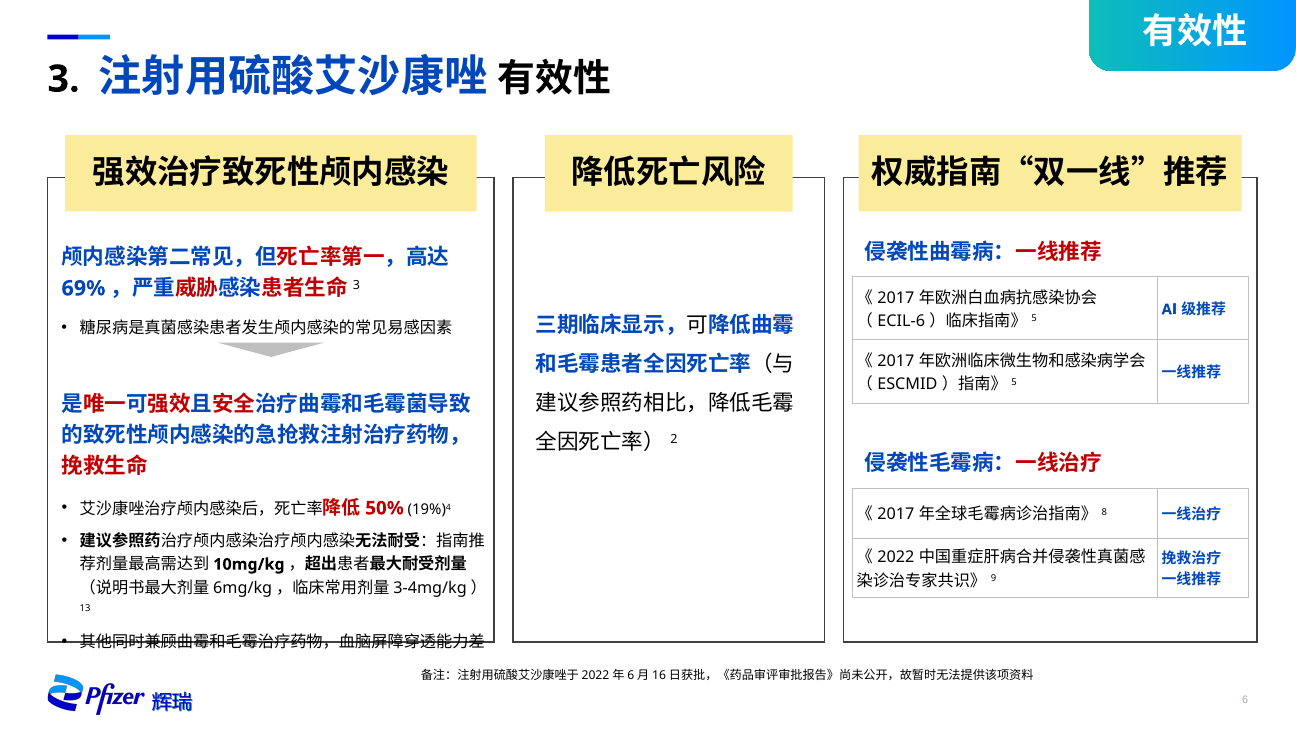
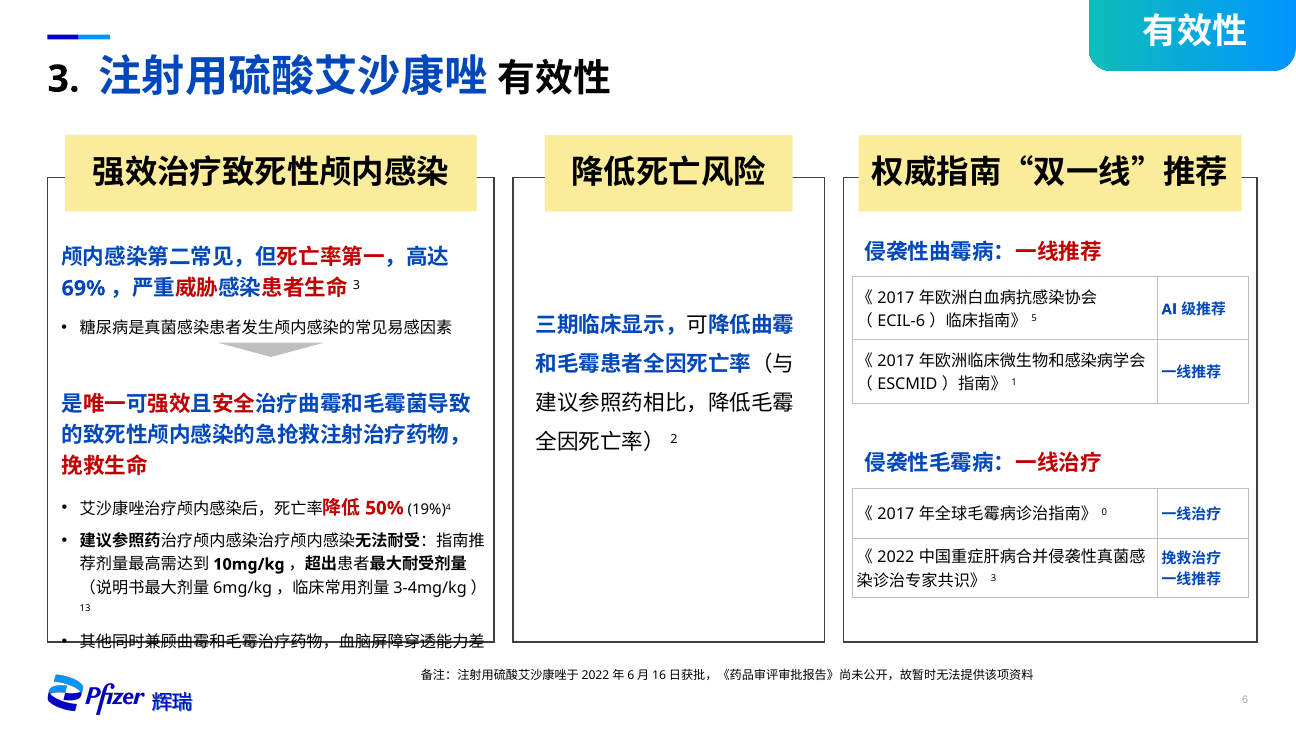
5 at (1014, 382): 5 -> 1
8: 8 -> 0
9 at (994, 578): 9 -> 3
